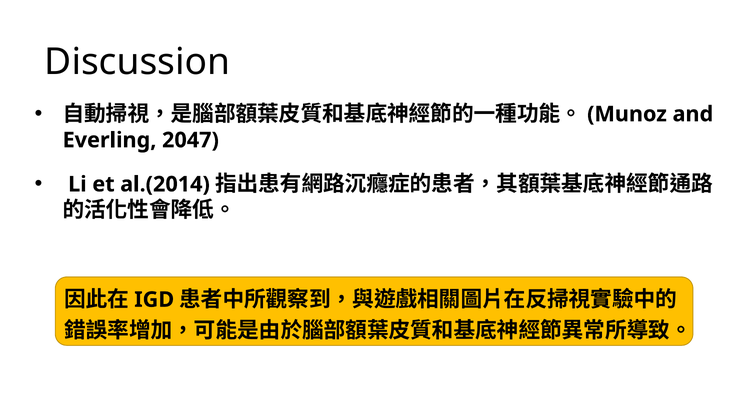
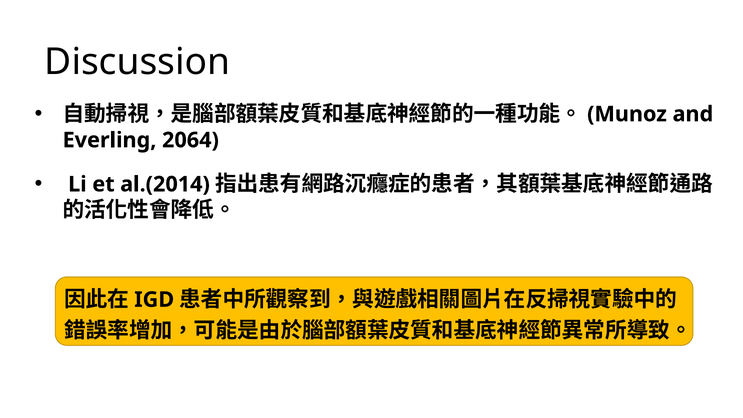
2047: 2047 -> 2064
